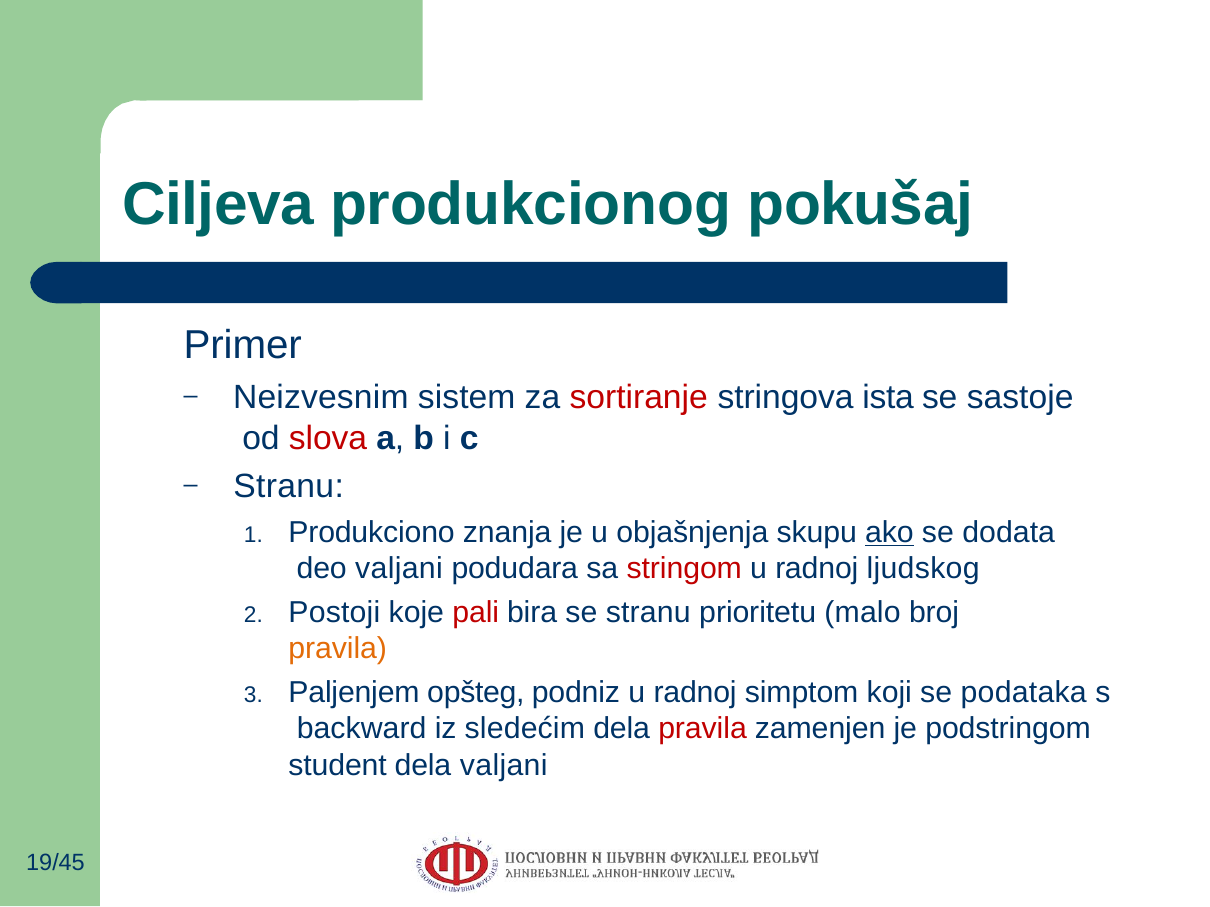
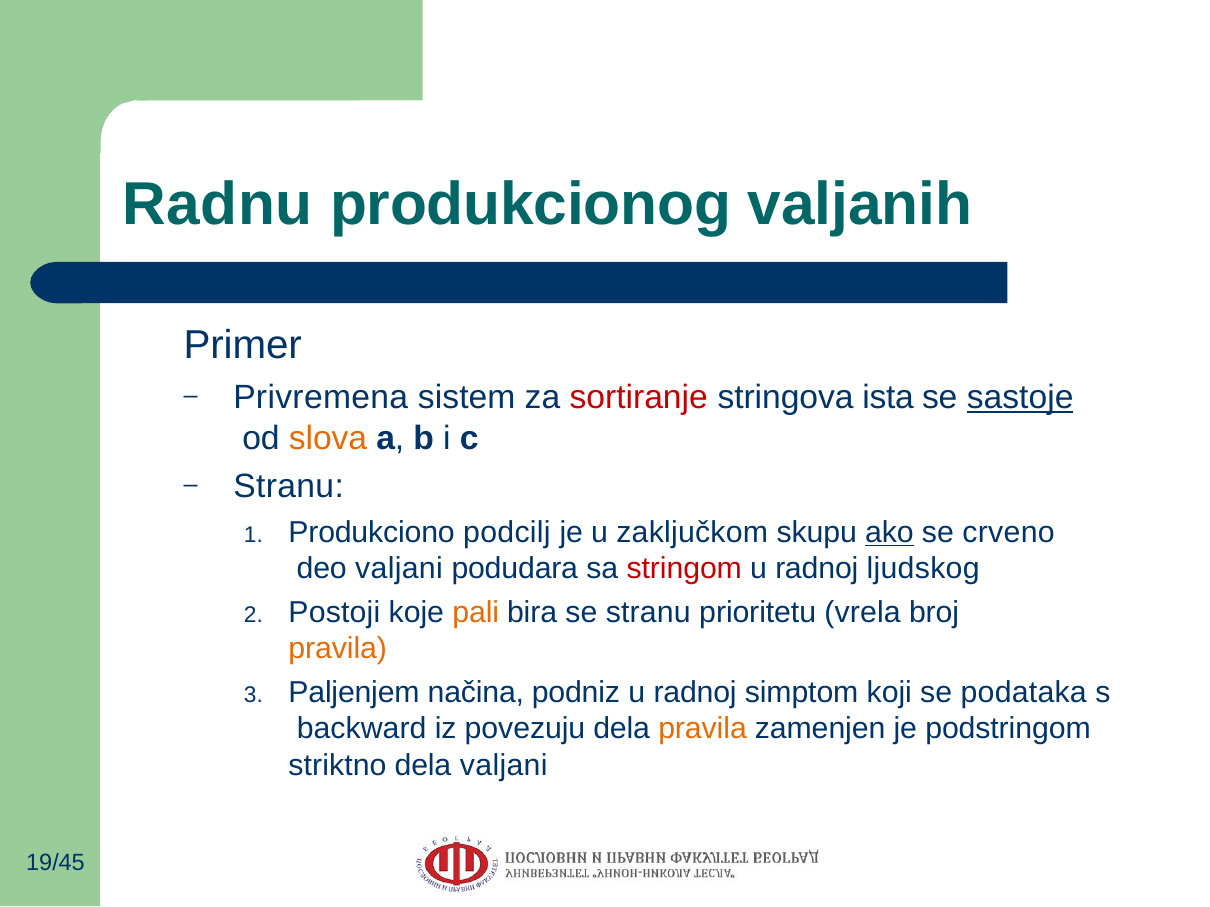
Ciljeva: Ciljeva -> Radnu
pokušaj: pokušaj -> valjanih
Neizvesnim: Neizvesnim -> Privremena
sastoje underline: none -> present
slova colour: red -> orange
znanja: znanja -> podcilj
objašnjenja: objašnjenja -> zaključkom
dodata: dodata -> crveno
pali colour: red -> orange
malo: malo -> vrela
opšteg: opšteg -> načina
sledećim: sledećim -> povezuju
pravila at (703, 729) colour: red -> orange
student: student -> striktno
